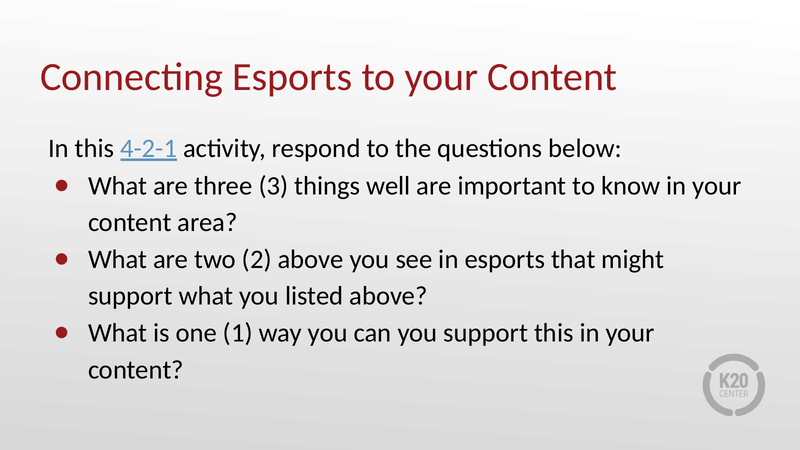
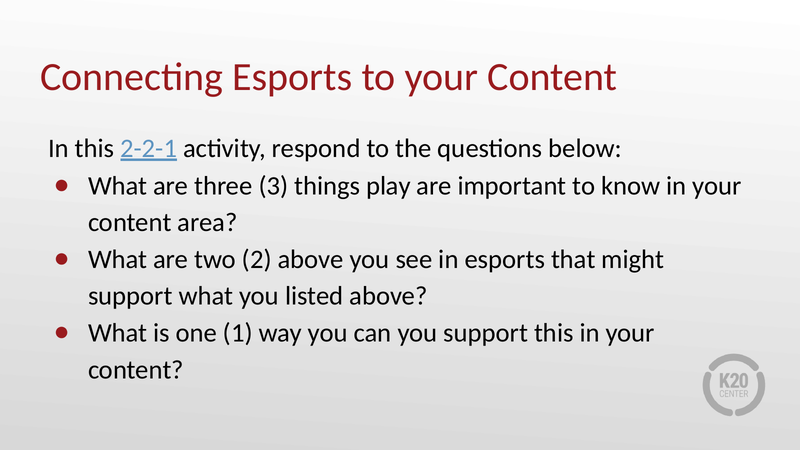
4-2-1: 4-2-1 -> 2-2-1
well: well -> play
